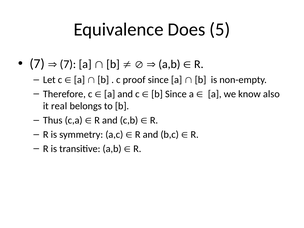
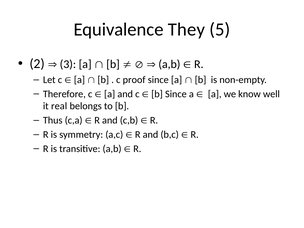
Does: Does -> They
7 at (37, 64): 7 -> 2
7 at (68, 64): 7 -> 3
also: also -> well
